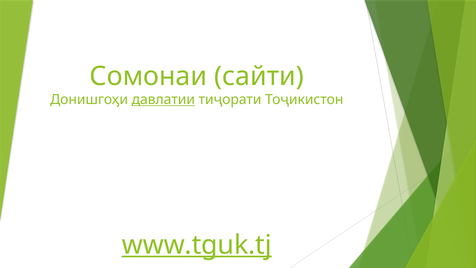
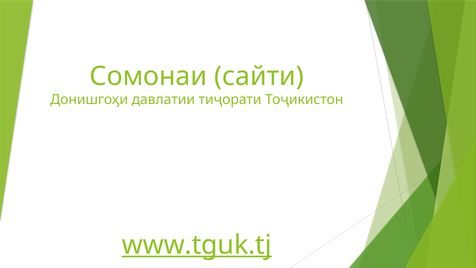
давлатии underline: present -> none
